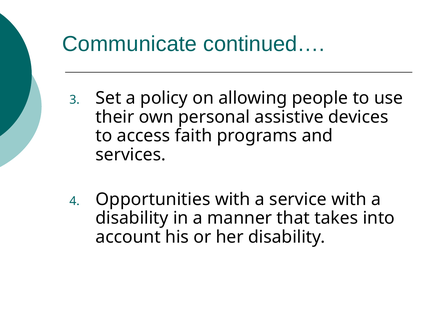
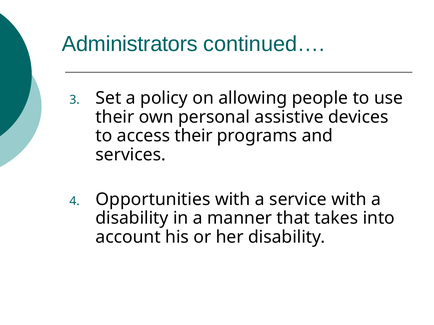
Communicate: Communicate -> Administrators
access faith: faith -> their
